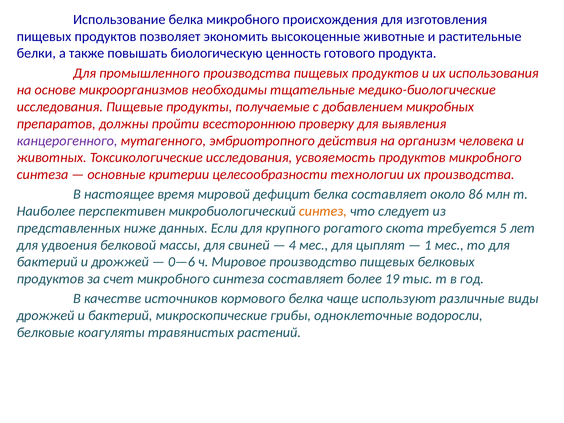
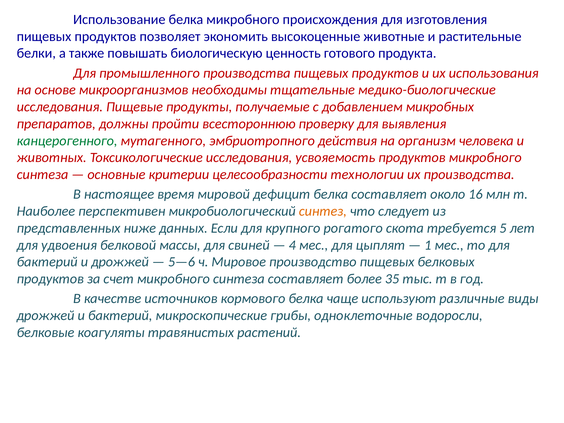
канцерогенного colour: purple -> green
86: 86 -> 16
0—6: 0—6 -> 5—6
19: 19 -> 35
